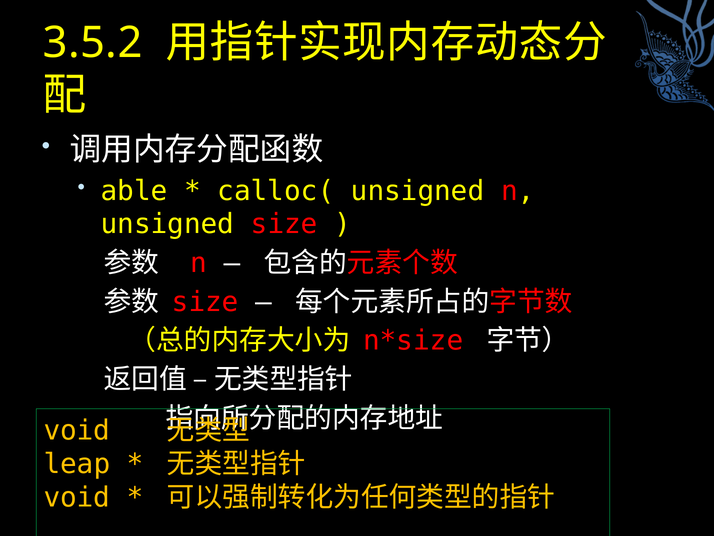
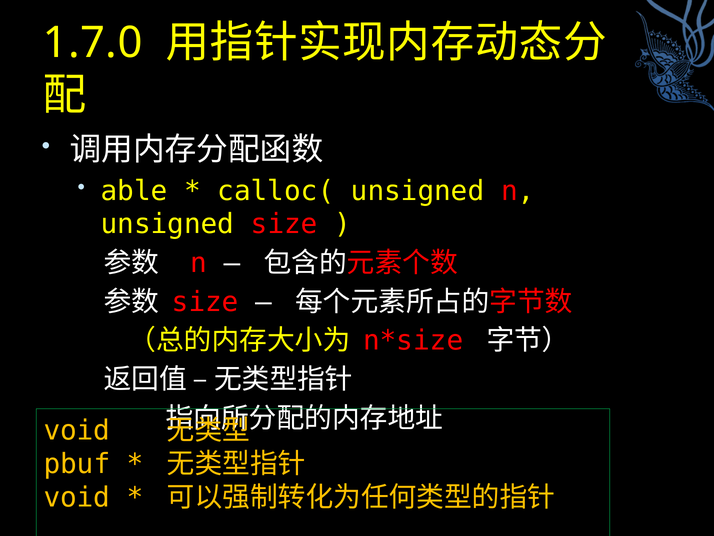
3.5.2: 3.5.2 -> 1.7.0
leap: leap -> pbuf
